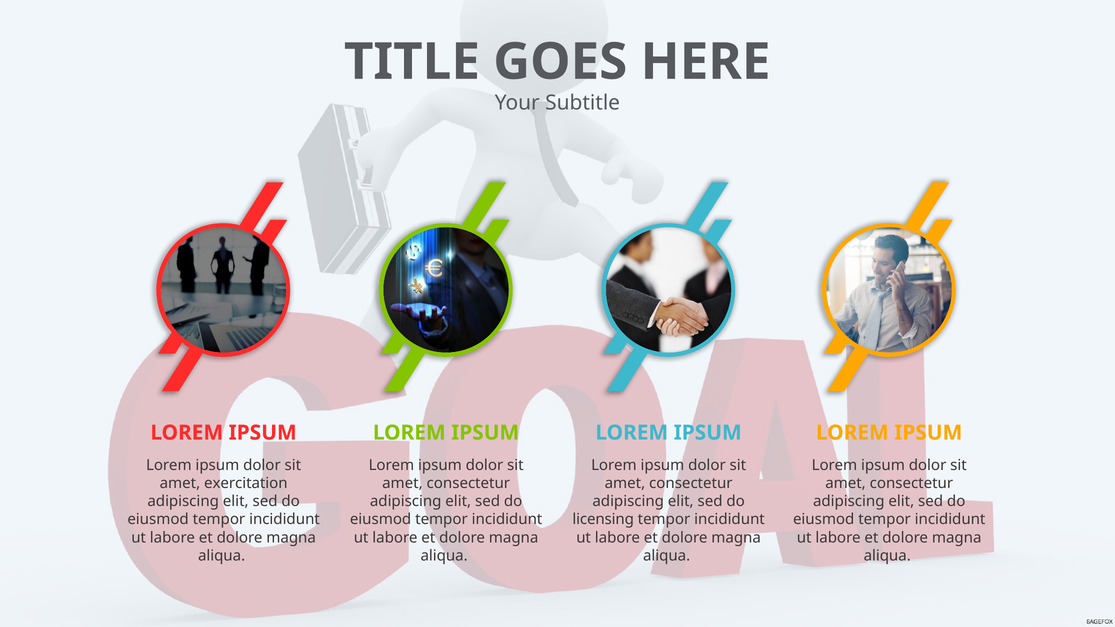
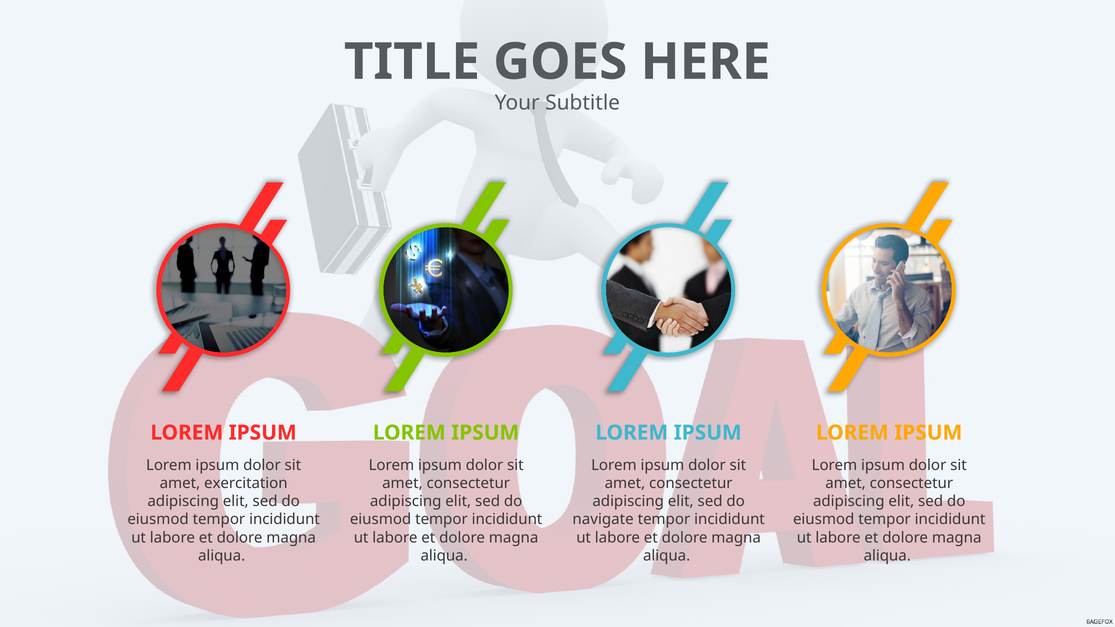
licensing: licensing -> navigate
